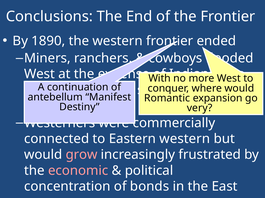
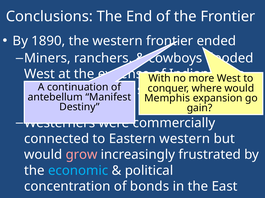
Romantic: Romantic -> Memphis
very: very -> gain
economic colour: pink -> light blue
